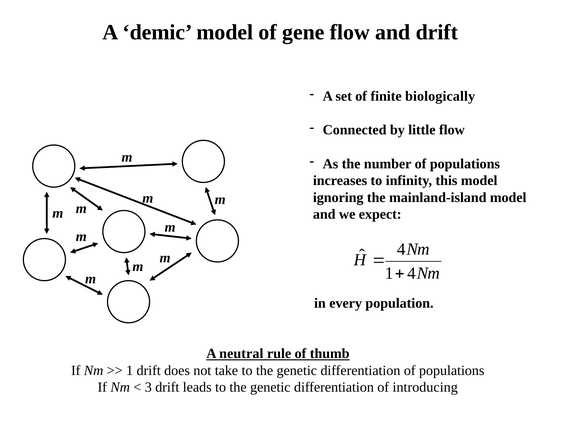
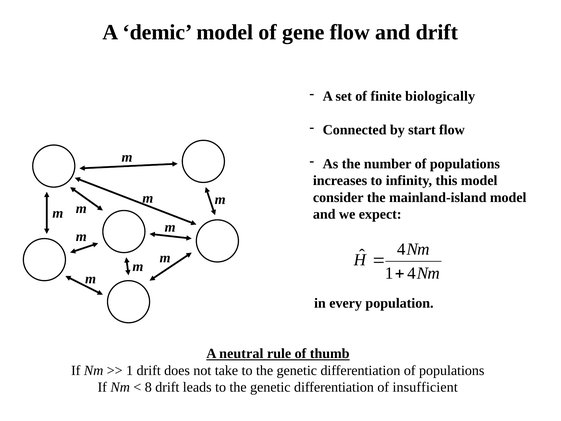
little: little -> start
ignoring: ignoring -> consider
3: 3 -> 8
introducing: introducing -> insufficient
